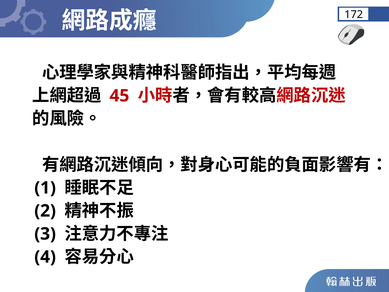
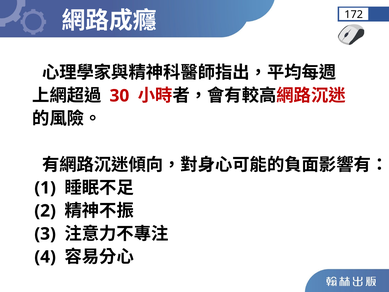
45: 45 -> 30
